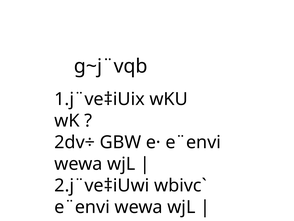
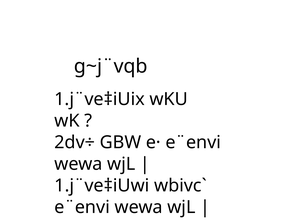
2.j¨ve‡iUwi: 2.j¨ve‡iUwi -> 1.j¨ve‡iUwi
